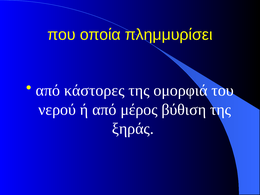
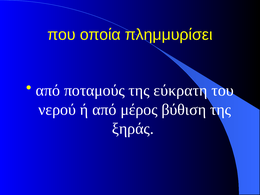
κάστορες: κάστορες -> ποταμούς
ομορφιά: ομορφιά -> εύκρατη
